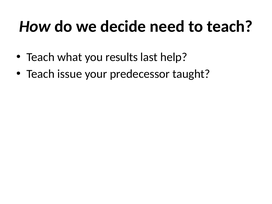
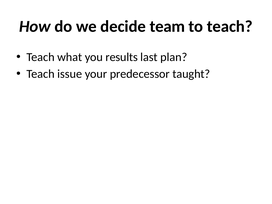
need: need -> team
help: help -> plan
